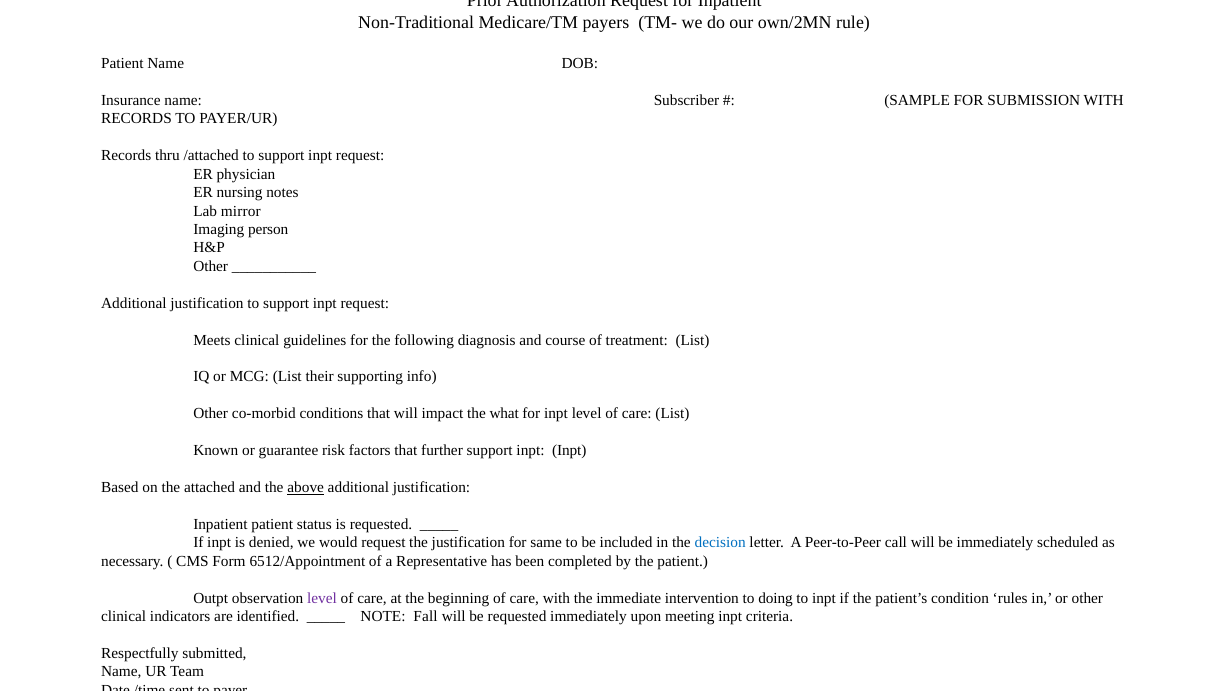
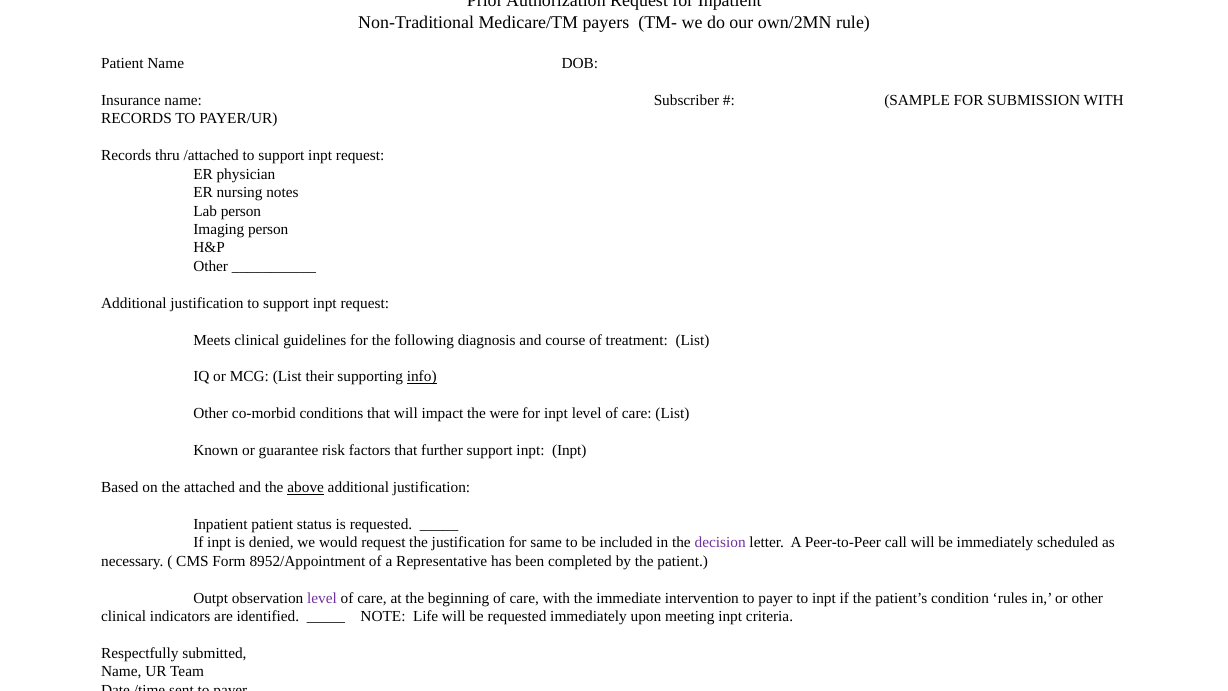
Lab mirror: mirror -> person
info underline: none -> present
what: what -> were
decision colour: blue -> purple
6512/Appointment: 6512/Appointment -> 8952/Appointment
doing: doing -> payer
Fall: Fall -> Life
